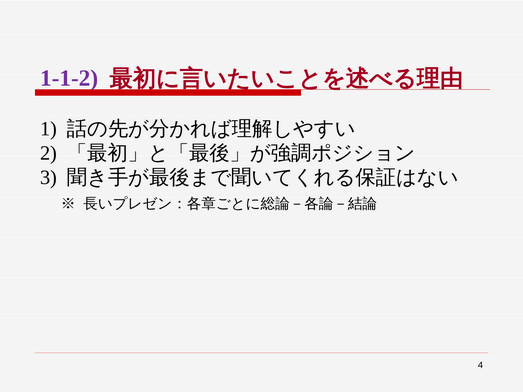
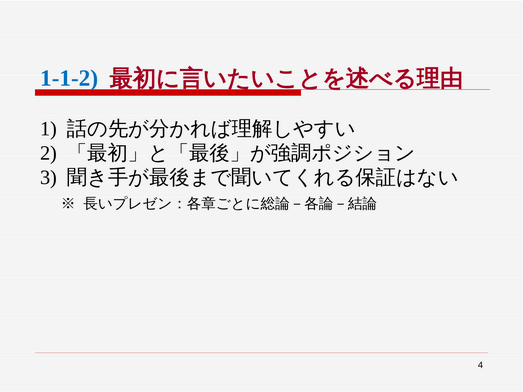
1-1-2 colour: purple -> blue
